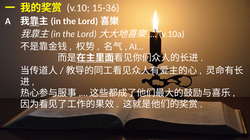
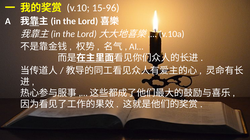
15-36: 15-36 -> 15-96
